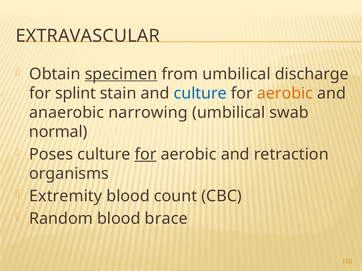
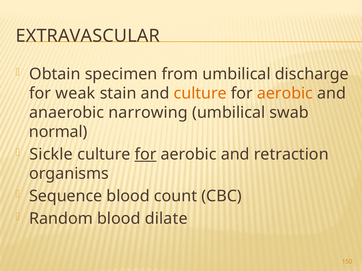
specimen underline: present -> none
splint: splint -> weak
culture at (200, 93) colour: blue -> orange
Poses: Poses -> Sickle
Extremity: Extremity -> Sequence
brace: brace -> dilate
